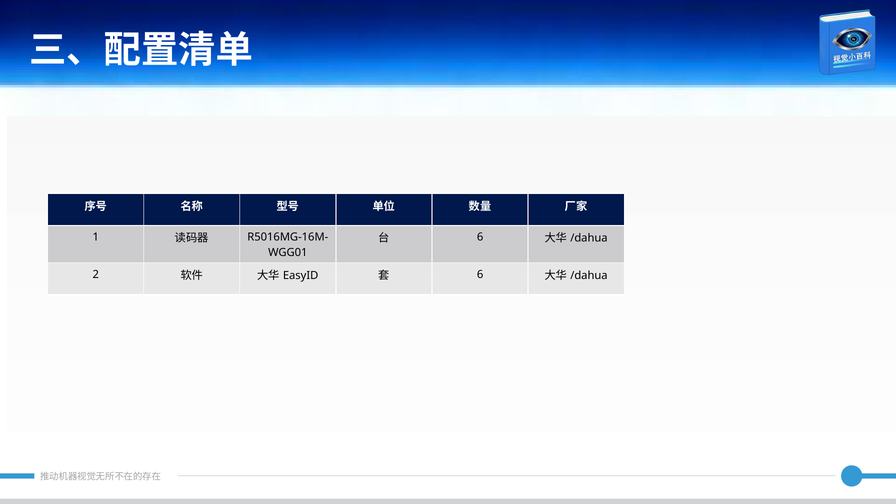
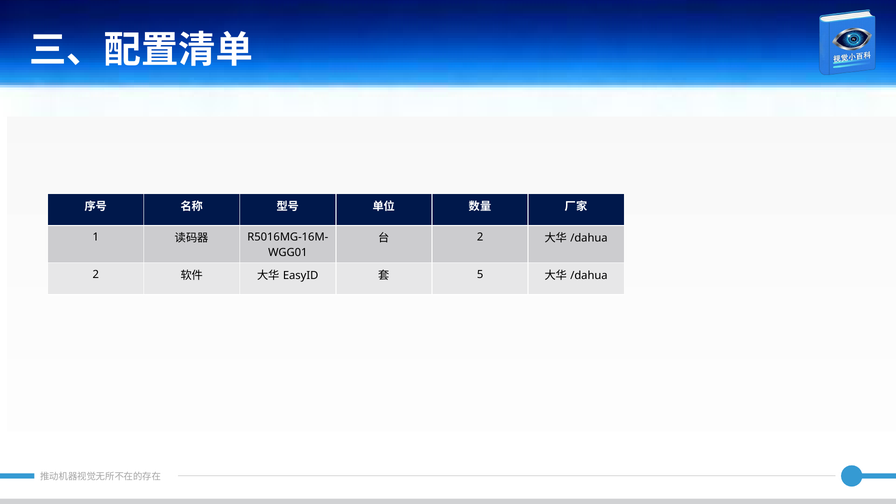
6 at (480, 237): 6 -> 2
6 at (480, 274): 6 -> 5
